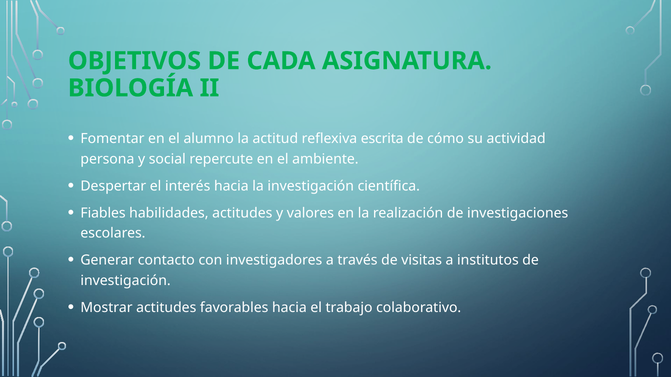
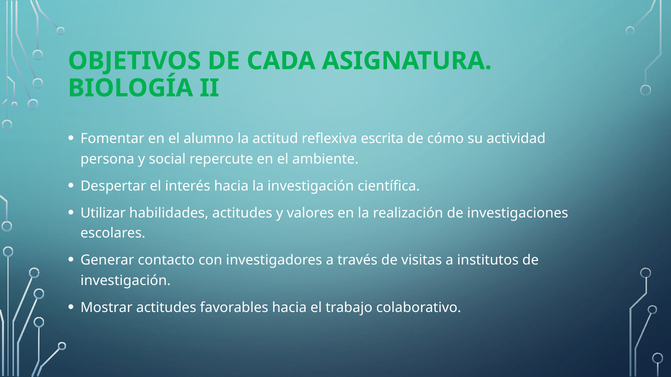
Fiables: Fiables -> Utilizar
